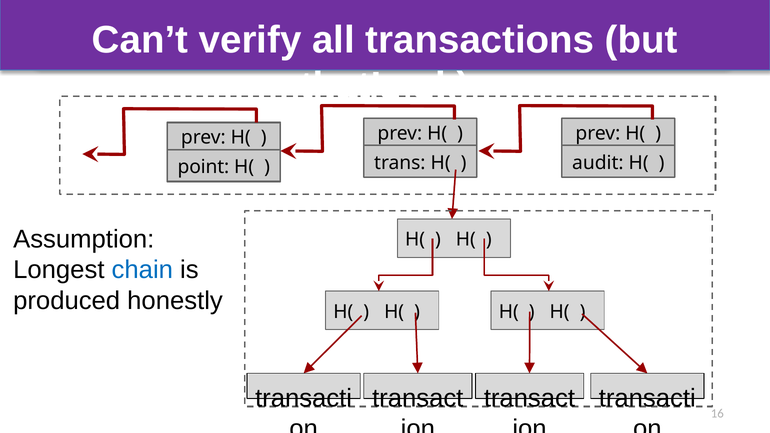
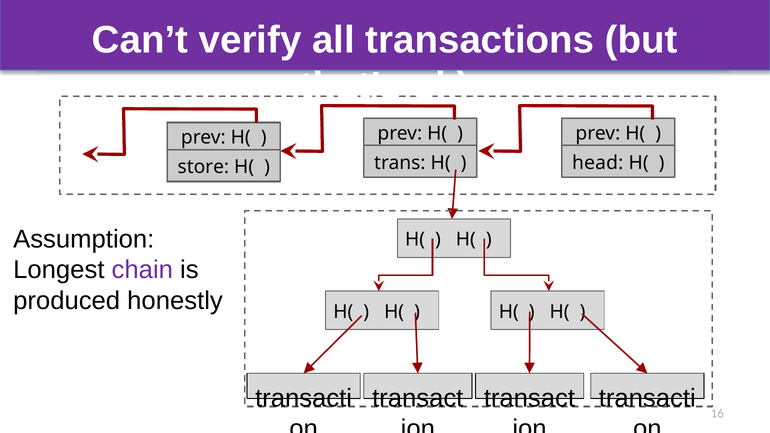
audit: audit -> head
point: point -> store
chain colour: blue -> purple
